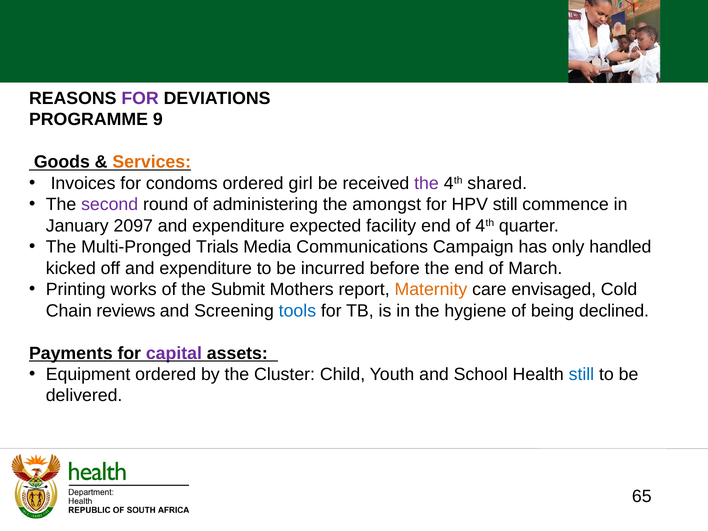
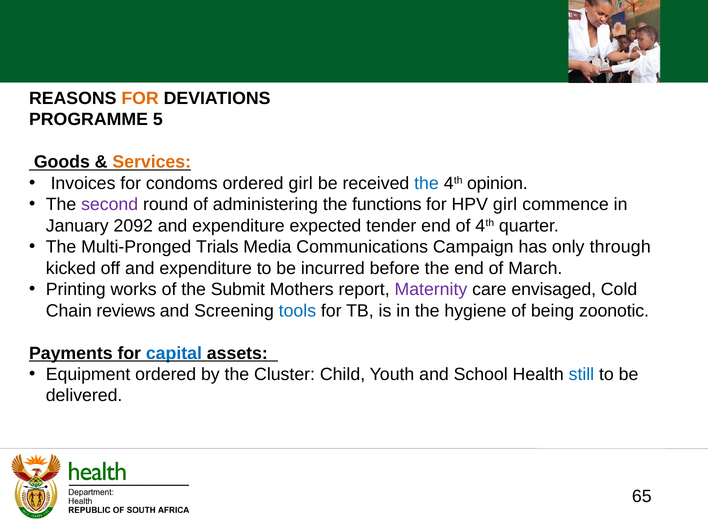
FOR at (140, 98) colour: purple -> orange
9: 9 -> 5
the at (427, 183) colour: purple -> blue
shared: shared -> opinion
amongst: amongst -> functions
HPV still: still -> girl
2097: 2097 -> 2092
facility: facility -> tender
handled: handled -> through
Maternity colour: orange -> purple
declined: declined -> zoonotic
capital colour: purple -> blue
